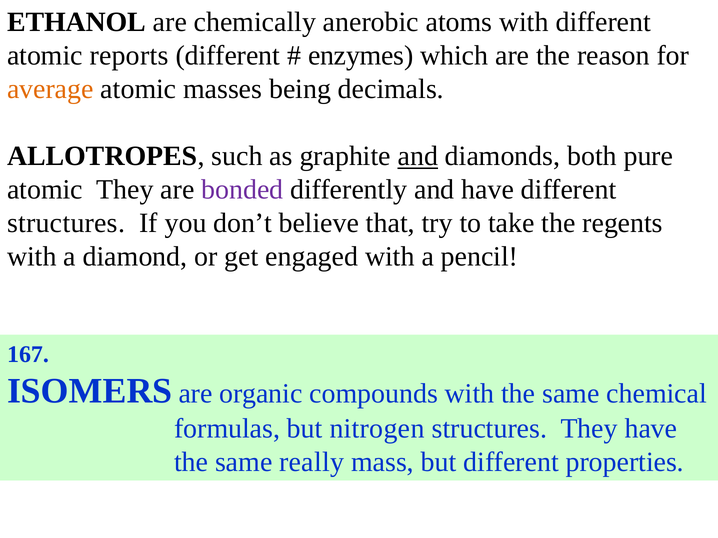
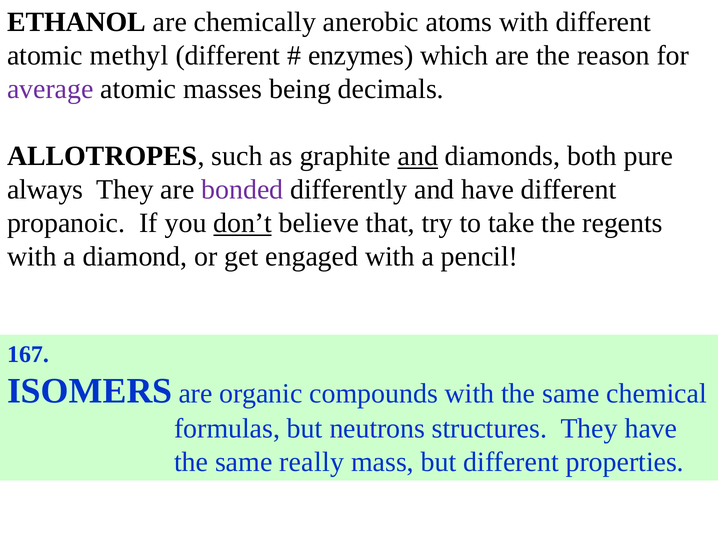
reports: reports -> methyl
average colour: orange -> purple
atomic at (45, 190): atomic -> always
structures at (66, 223): structures -> propanoic
don’t underline: none -> present
nitrogen: nitrogen -> neutrons
